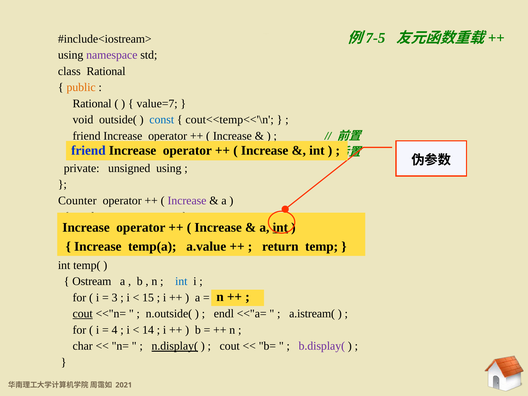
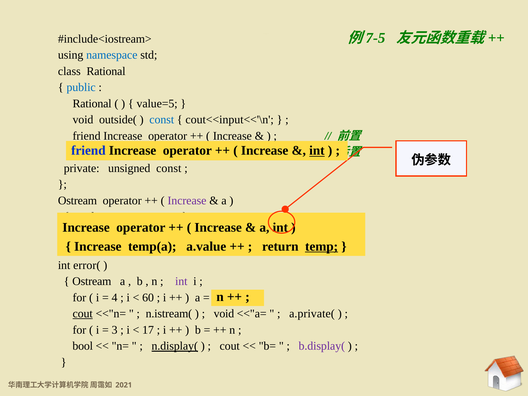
namespace colour: purple -> blue
public colour: orange -> blue
value=7: value=7 -> value=5
cout<<temp<<'\n: cout<<temp<<'\n -> cout<<input<<'\n
int at (317, 151) underline: none -> present
unsigned using: using -> const
Counter at (77, 201): Counter -> Ostream
int at (280, 227) underline: present -> none
temp at (322, 246) underline: none -> present
temp(: temp( -> error(
int at (181, 281) colour: blue -> purple
3: 3 -> 4
15: 15 -> 60
n.outside(: n.outside( -> n.istream(
endl at (224, 314): endl -> void
a.istream(: a.istream( -> a.private(
4: 4 -> 3
14: 14 -> 17
char: char -> bool
